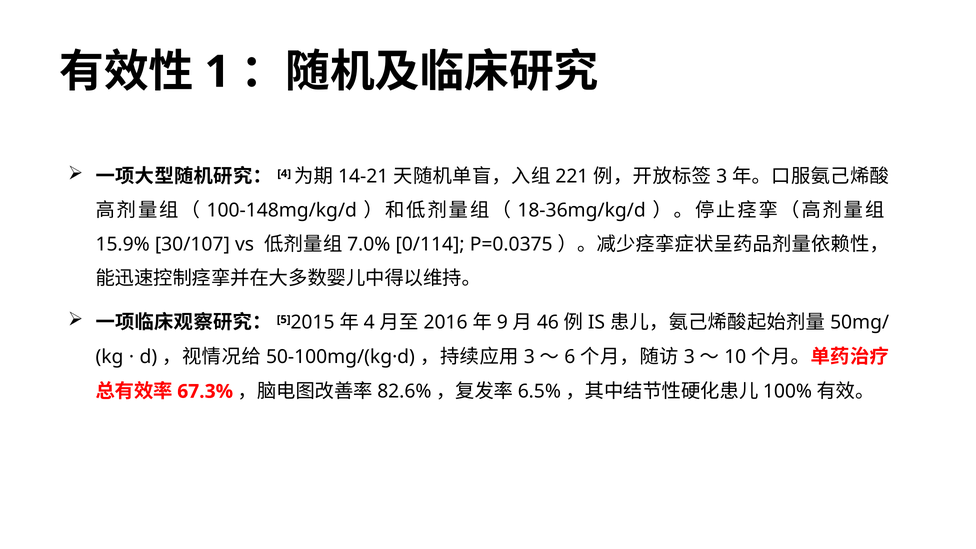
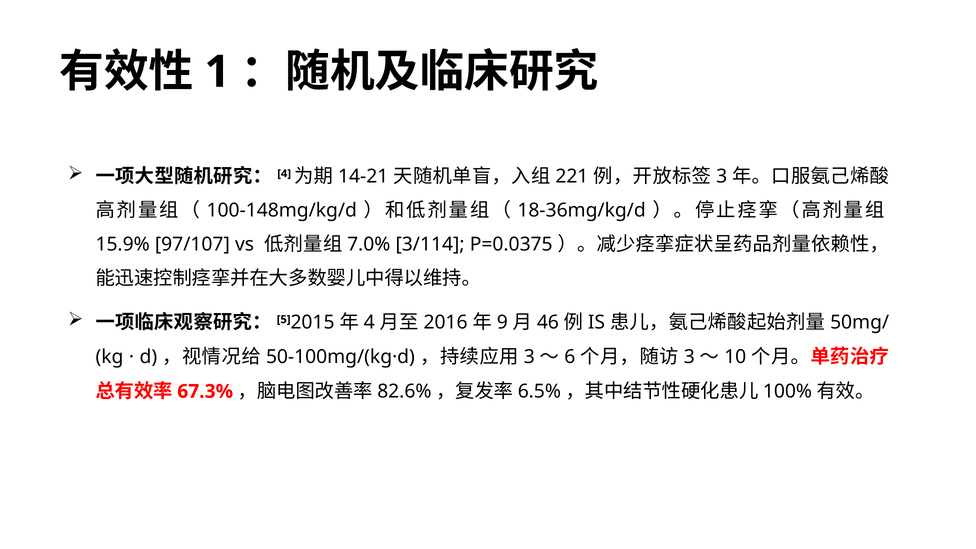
30/107: 30/107 -> 97/107
0/114: 0/114 -> 3/114
